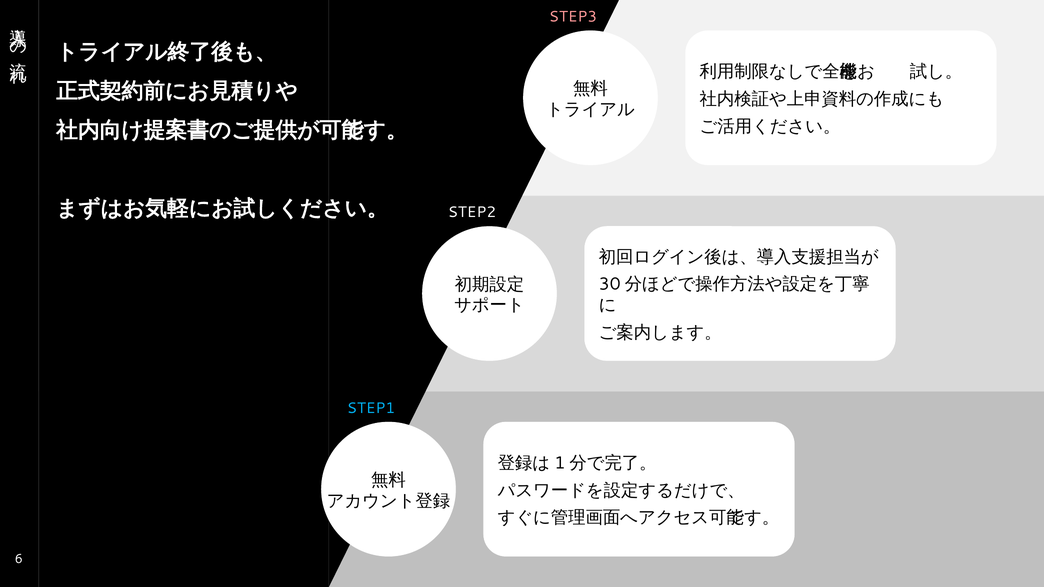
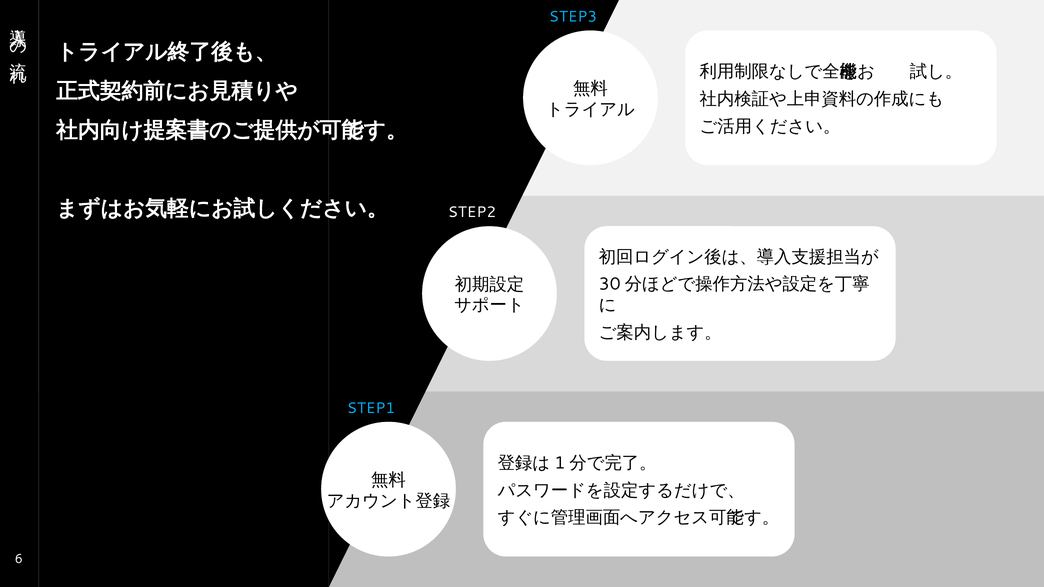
STEP3 colour: pink -> light blue
